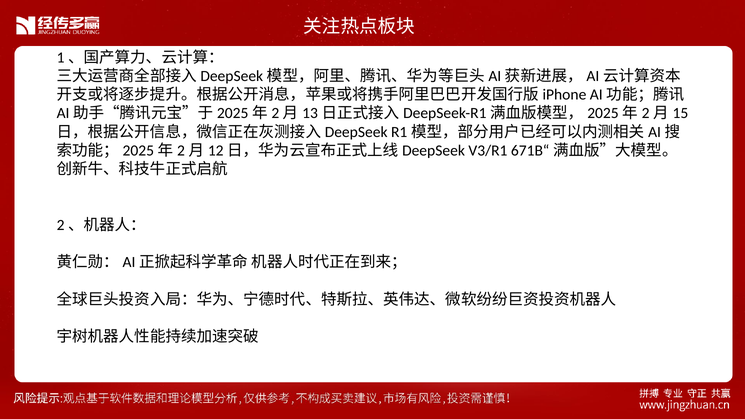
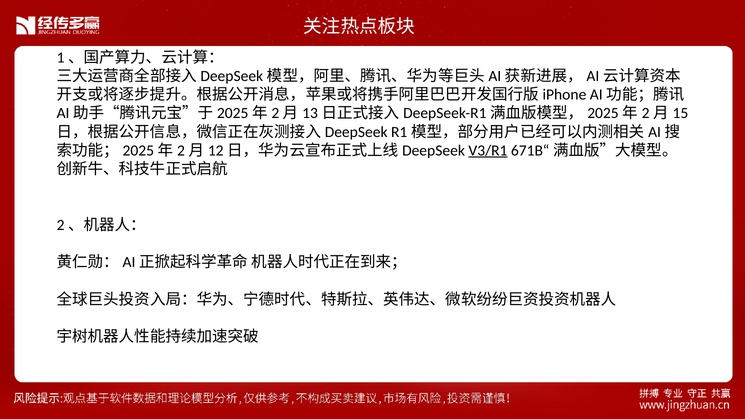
V3/R1 underline: none -> present
